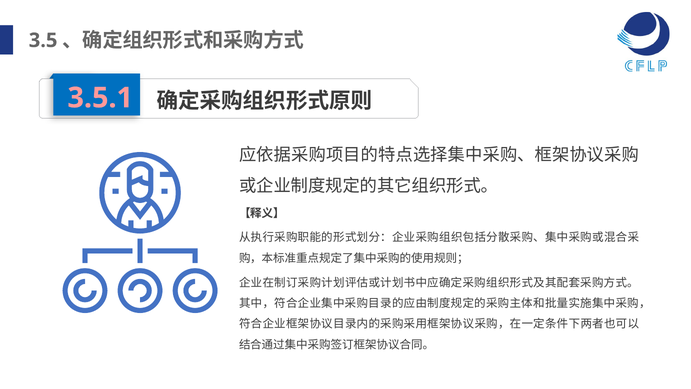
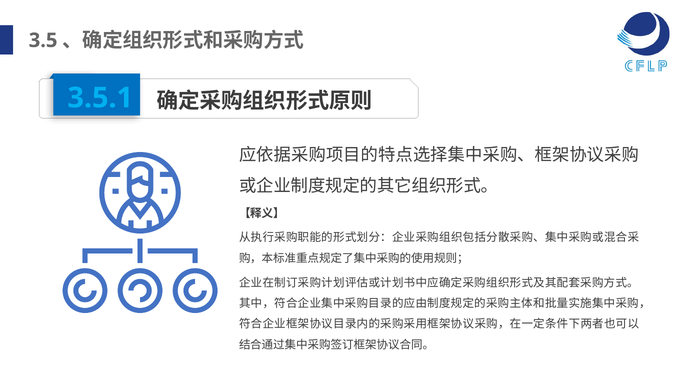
3.5.1 colour: pink -> light blue
